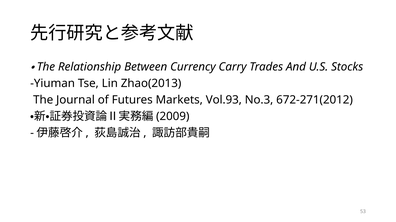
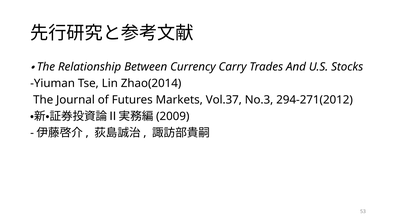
Zhao(2013: Zhao(2013 -> Zhao(2014
Vol.93: Vol.93 -> Vol.37
672-271(2012: 672-271(2012 -> 294-271(2012
